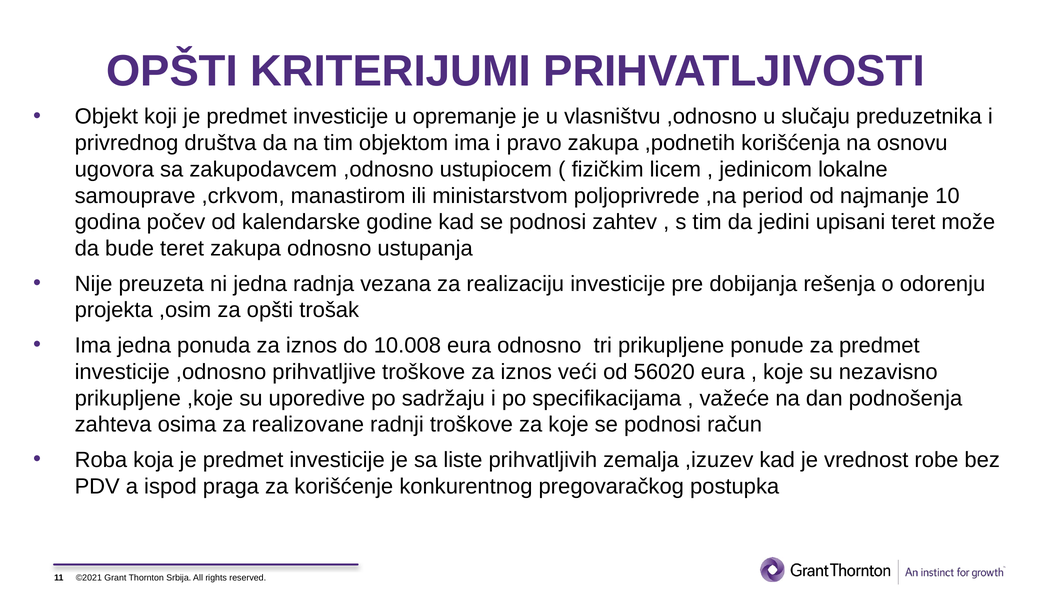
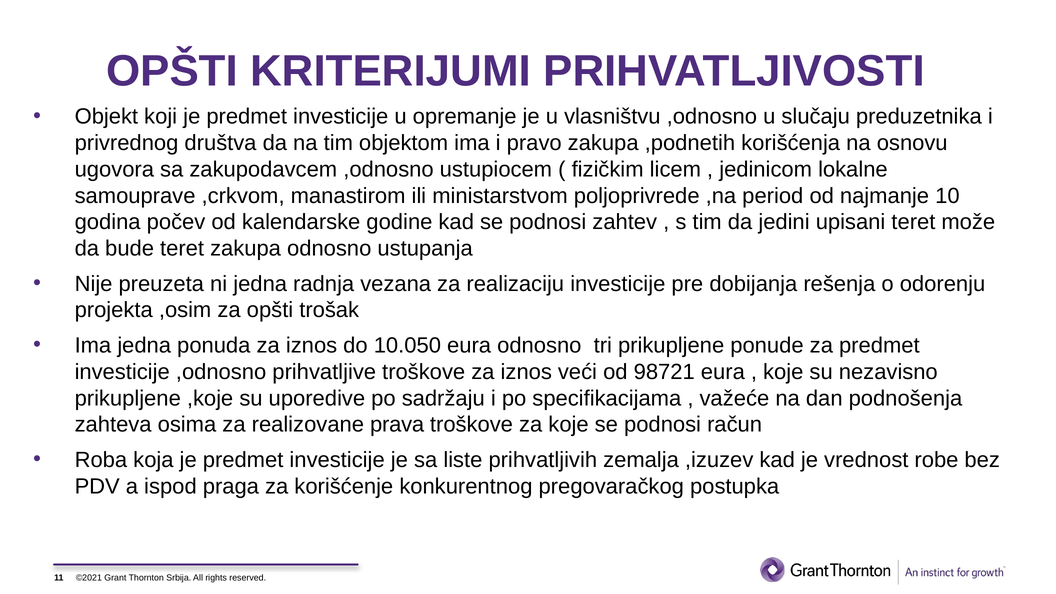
10.008: 10.008 -> 10.050
56020: 56020 -> 98721
radnji: radnji -> prava
